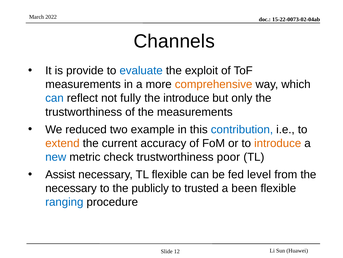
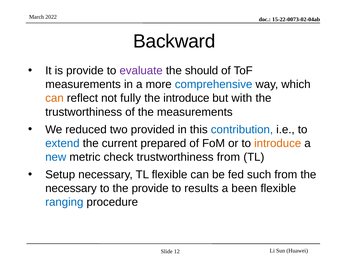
Channels: Channels -> Backward
evaluate colour: blue -> purple
exploit: exploit -> should
comprehensive colour: orange -> blue
can at (54, 98) colour: blue -> orange
only: only -> with
example: example -> provided
extend colour: orange -> blue
accuracy: accuracy -> prepared
trustworthiness poor: poor -> from
Assist: Assist -> Setup
level: level -> such
the publicly: publicly -> provide
trusted: trusted -> results
